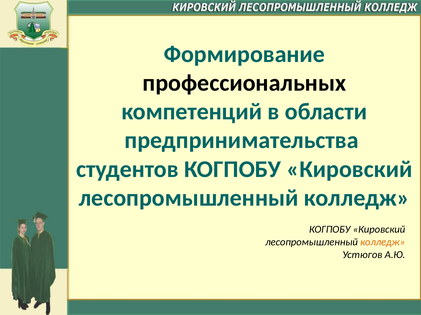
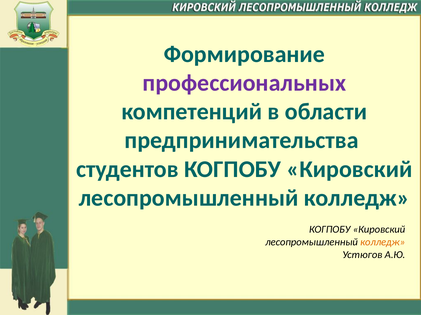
профессиональных colour: black -> purple
